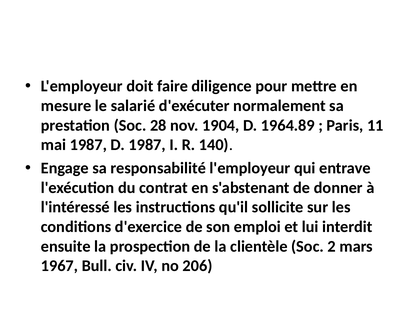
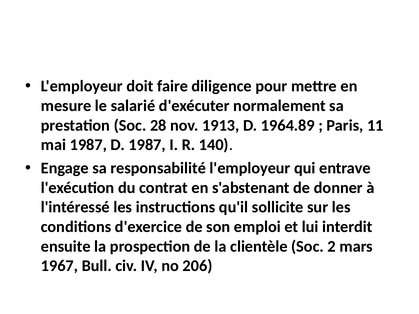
1904: 1904 -> 1913
